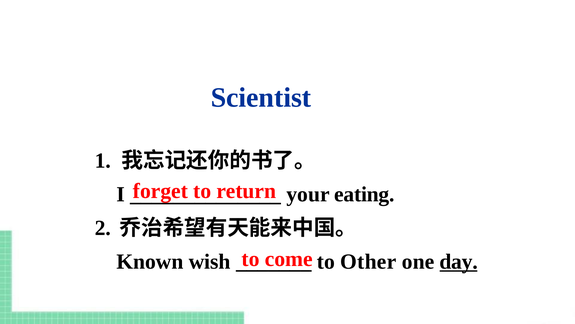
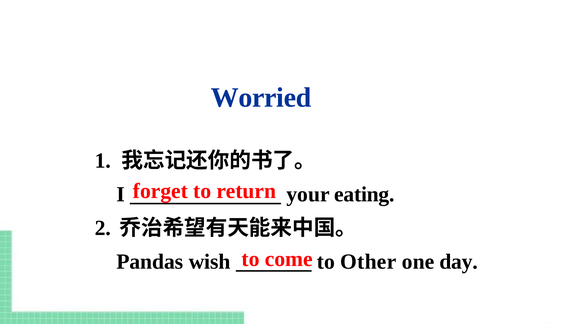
Scientist: Scientist -> Worried
Known: Known -> Pandas
day underline: present -> none
